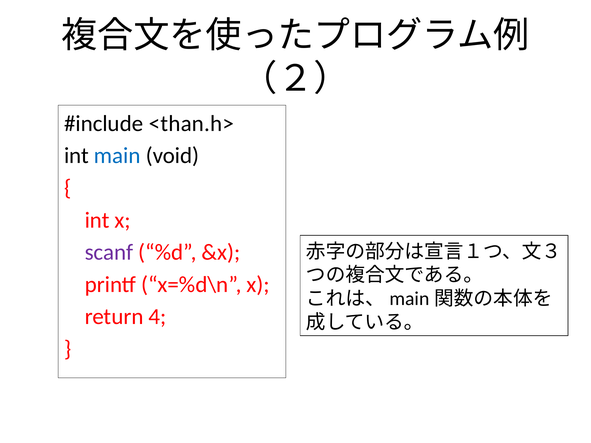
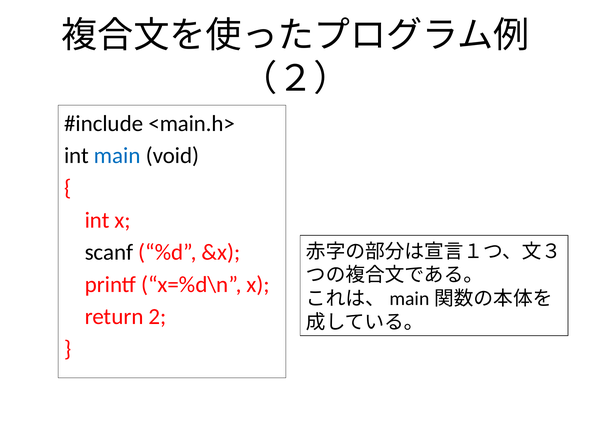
<than.h>: <than.h> -> <main.h>
scanf colour: purple -> black
4: 4 -> 2
